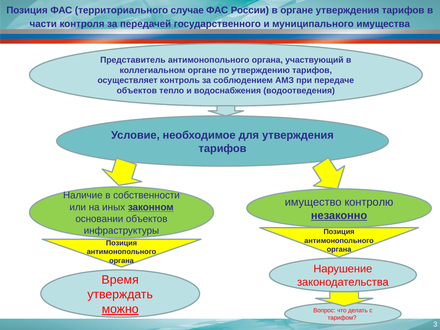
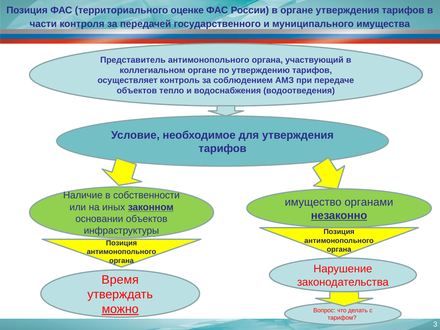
случае: случае -> оценке
контролю: контролю -> органами
